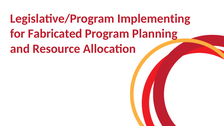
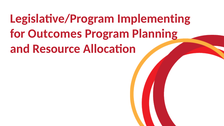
Fabricated: Fabricated -> Outcomes
